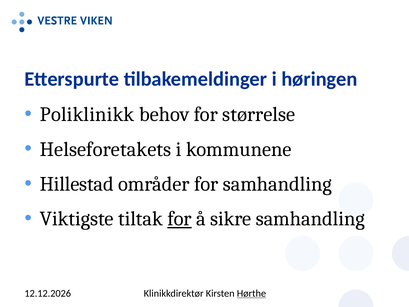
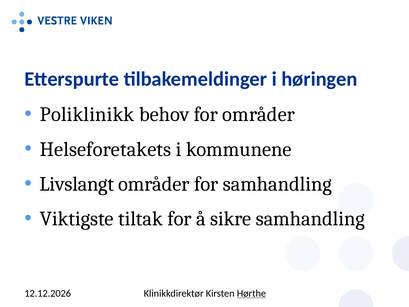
for størrelse: størrelse -> områder
Hillestad: Hillestad -> Livslangt
for at (180, 219) underline: present -> none
